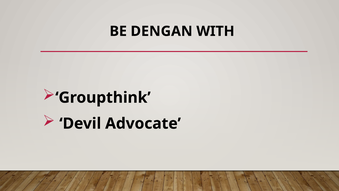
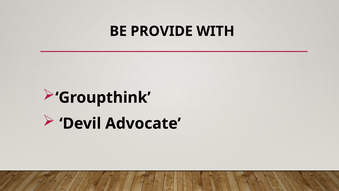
DENGAN: DENGAN -> PROVIDE
